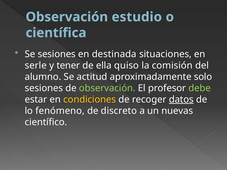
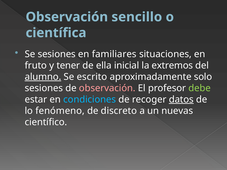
estudio: estudio -> sencillo
destinada: destinada -> familiares
serle: serle -> fruto
quiso: quiso -> inicial
comisión: comisión -> extremos
alumno underline: none -> present
actitud: actitud -> escrito
observación at (107, 88) colour: light green -> pink
condiciones colour: yellow -> light blue
